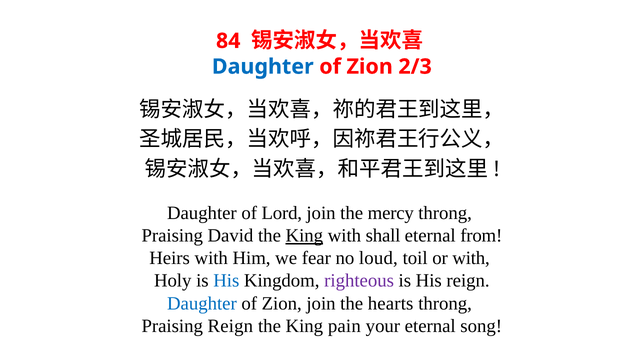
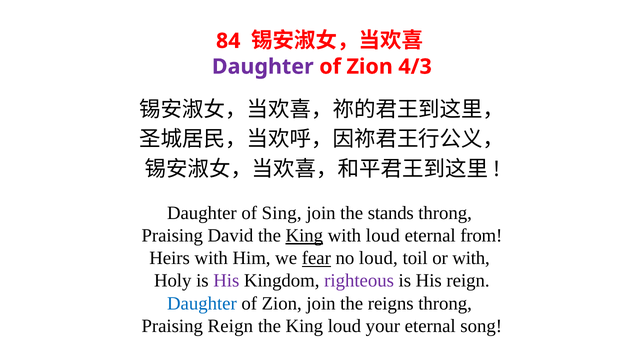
Daughter at (263, 67) colour: blue -> purple
2/3: 2/3 -> 4/3
Lord: Lord -> Sing
mercy: mercy -> stands
with shall: shall -> loud
fear underline: none -> present
His at (226, 281) colour: blue -> purple
hearts: hearts -> reigns
King pain: pain -> loud
